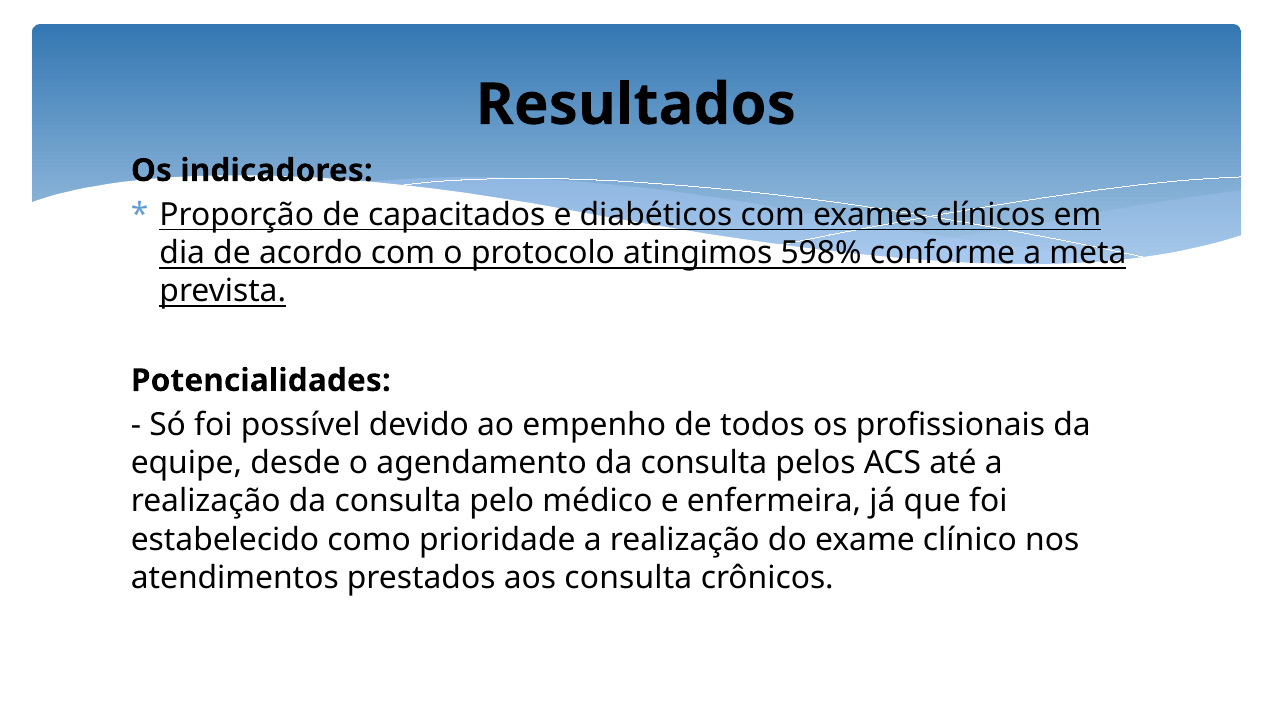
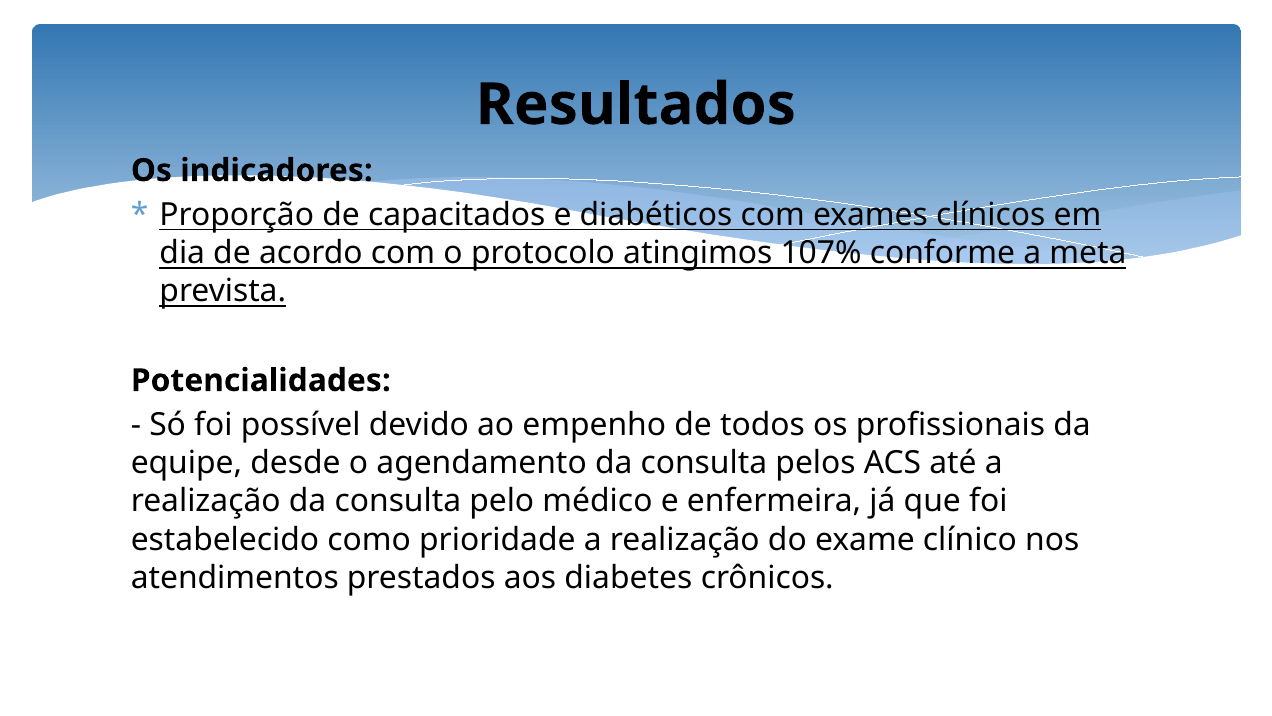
598%: 598% -> 107%
aos consulta: consulta -> diabetes
